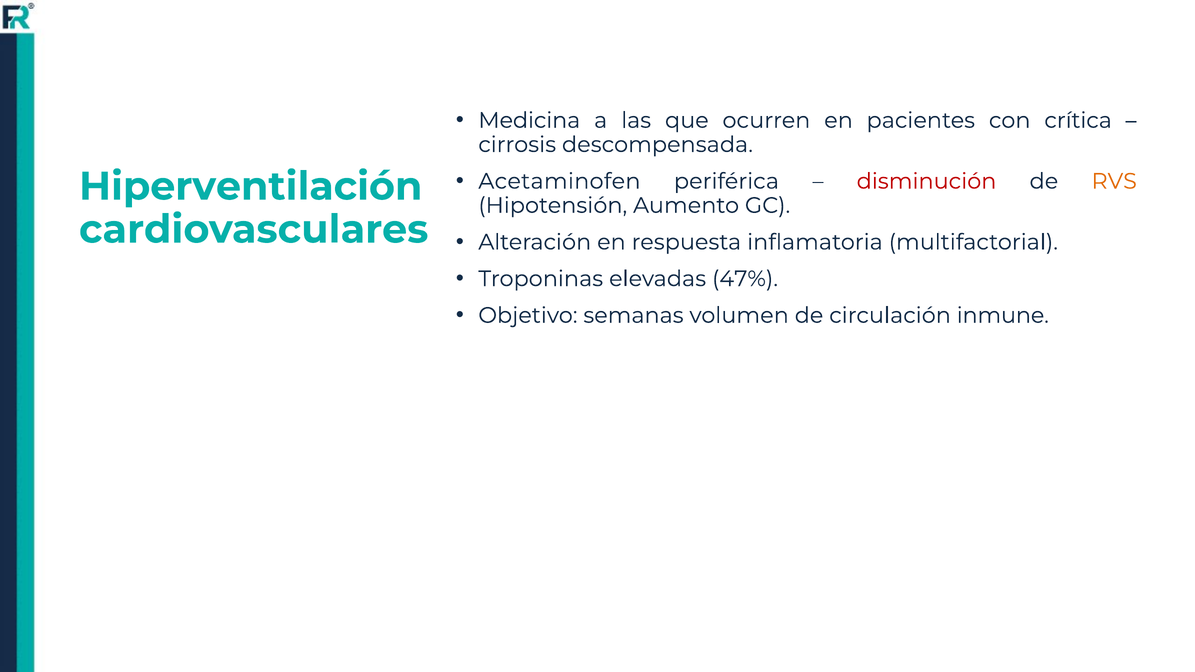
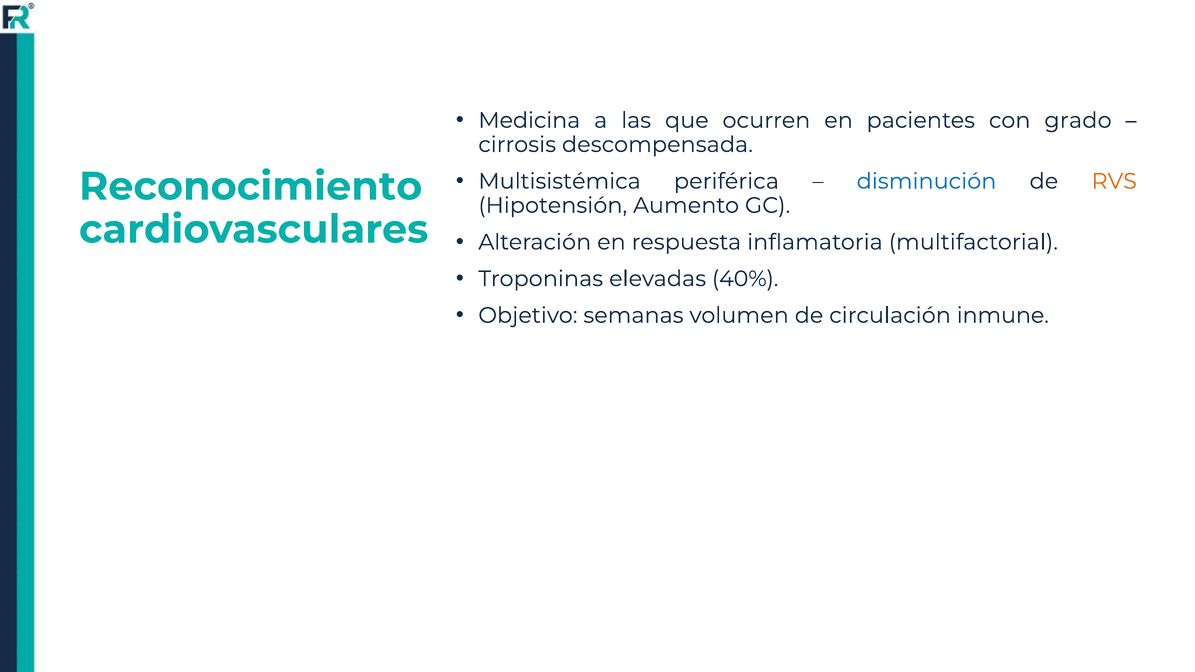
crítica: crítica -> grado
Acetaminofen: Acetaminofen -> Multisistémica
disminución colour: red -> blue
Hiperventilación: Hiperventilación -> Reconocimiento
47%: 47% -> 40%
